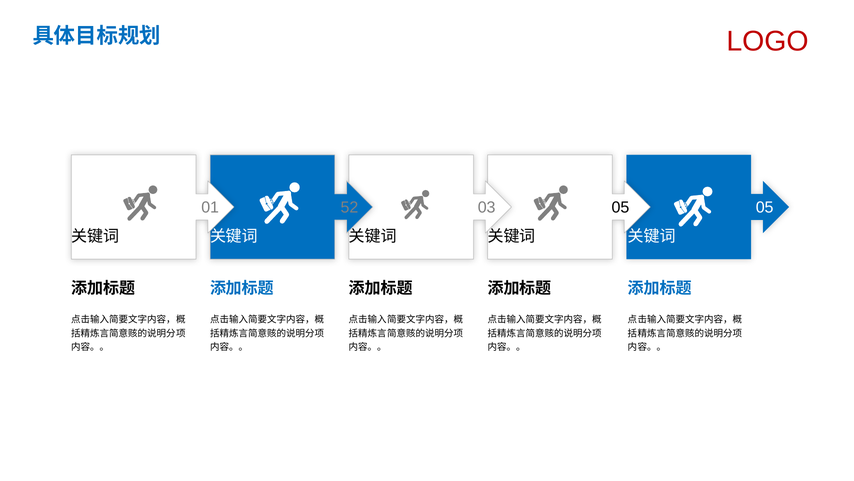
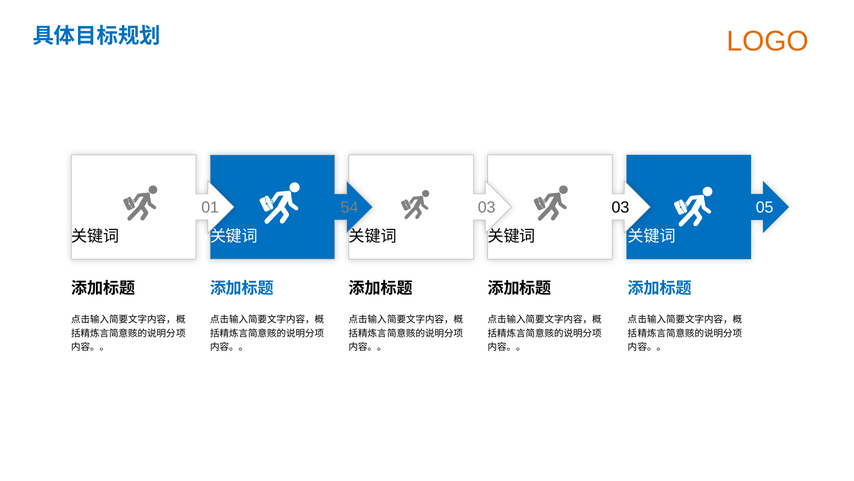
LOGO colour: red -> orange
52: 52 -> 54
03 05: 05 -> 03
